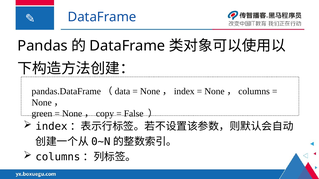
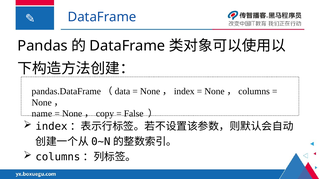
green: green -> name
